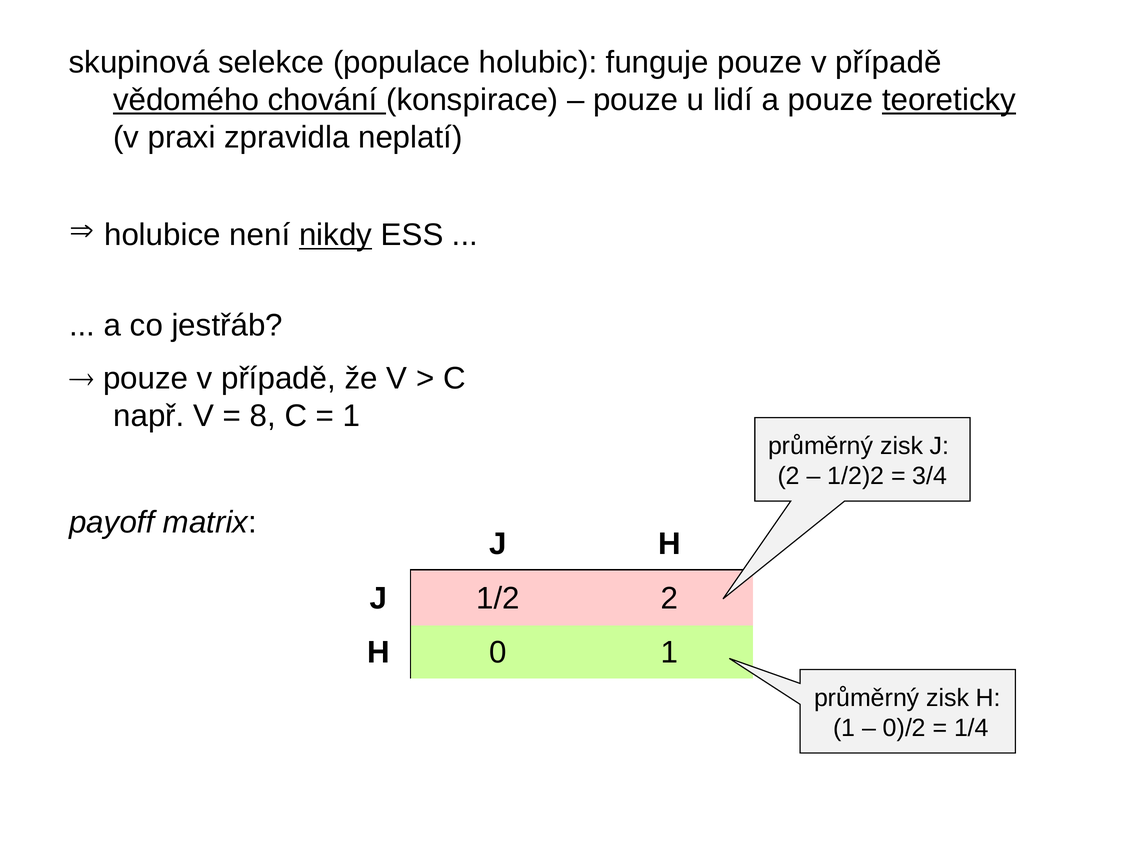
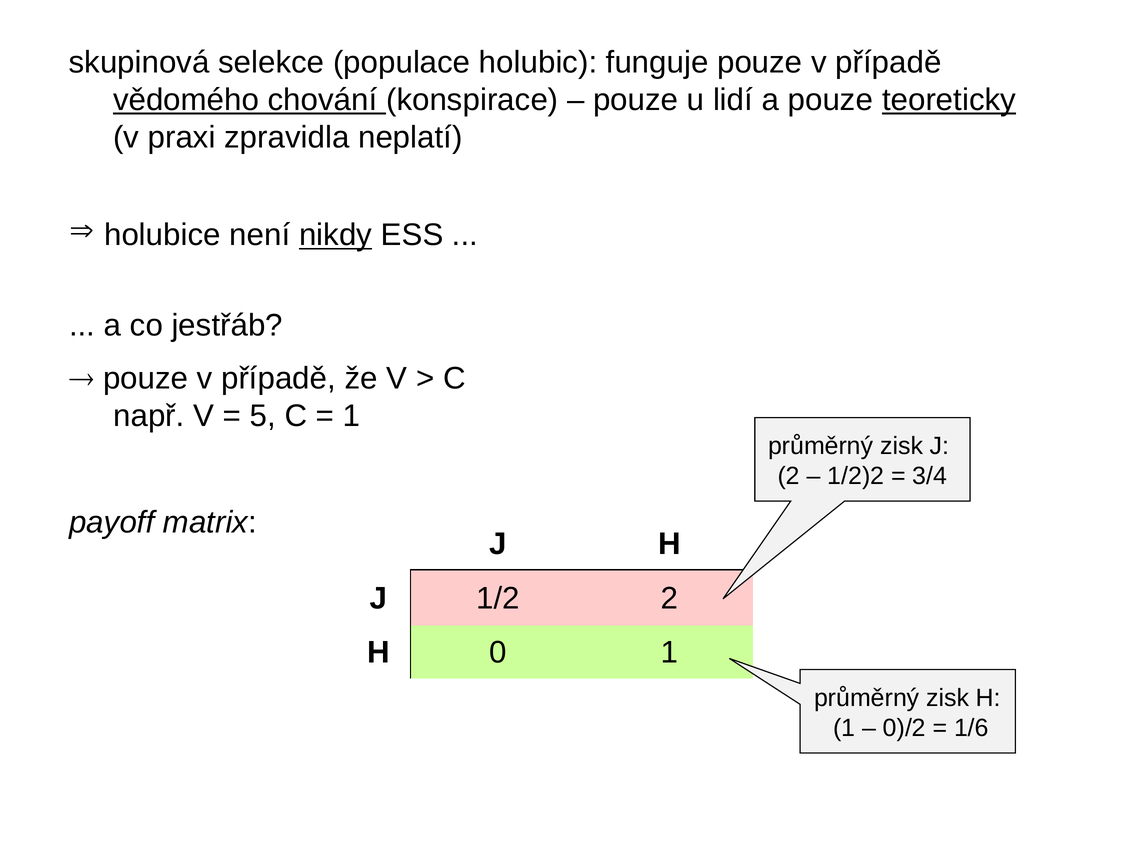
8: 8 -> 5
1/4: 1/4 -> 1/6
